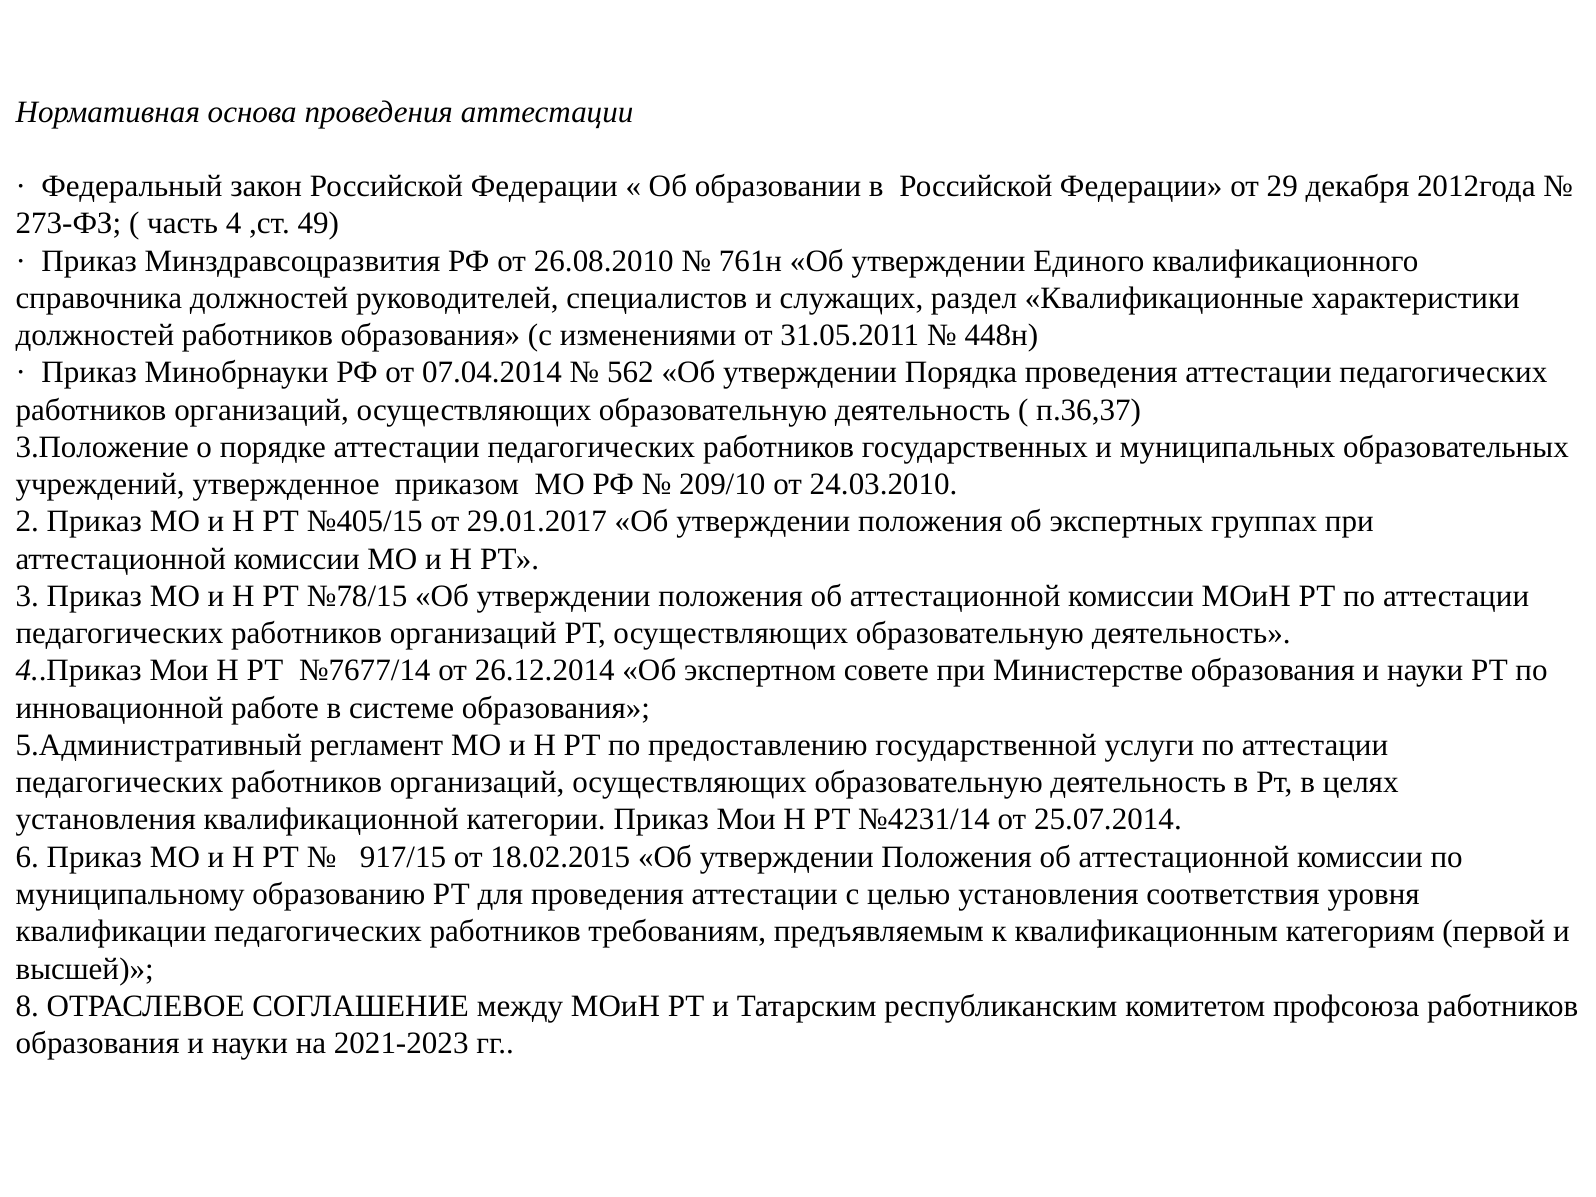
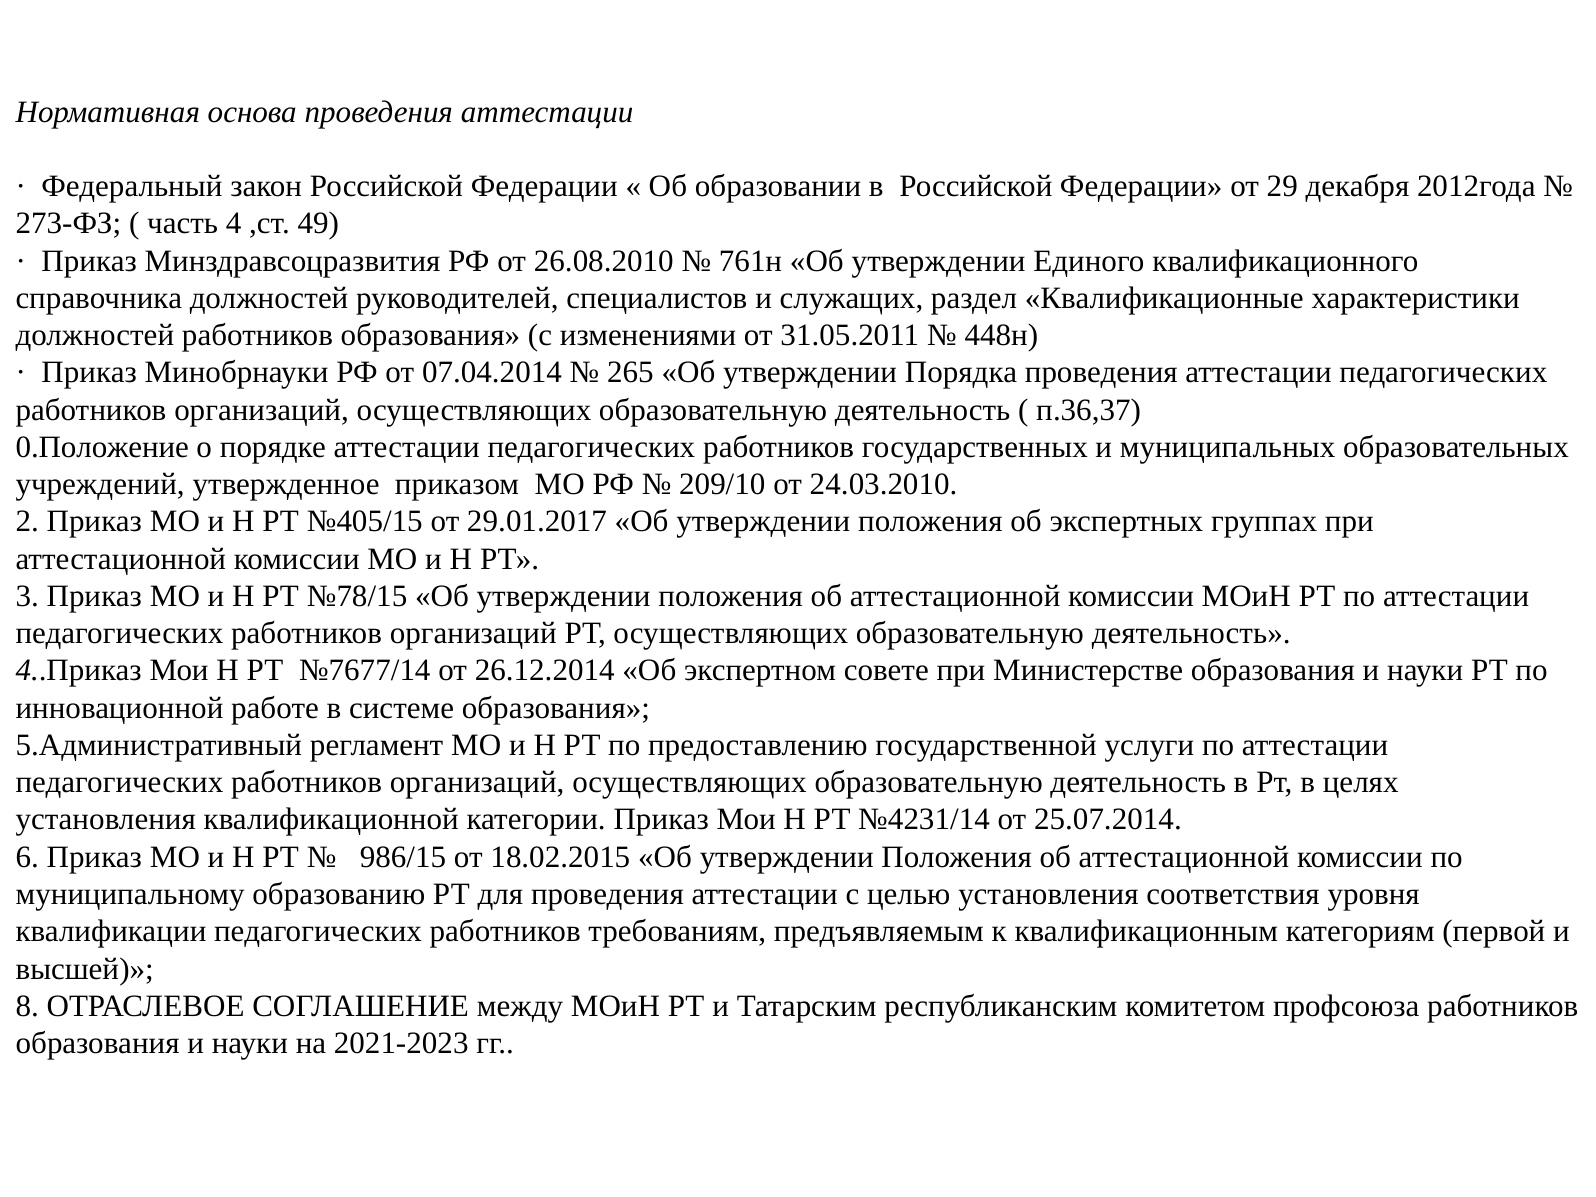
562: 562 -> 265
3.Положение: 3.Положение -> 0.Положение
917/15: 917/15 -> 986/15
